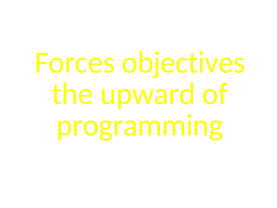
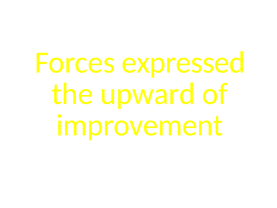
objectives: objectives -> expressed
programming: programming -> improvement
